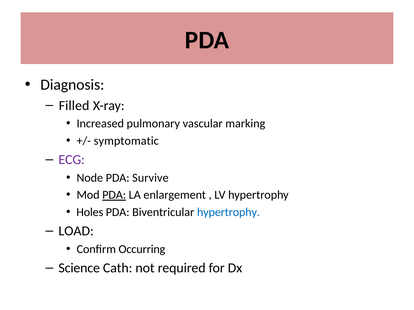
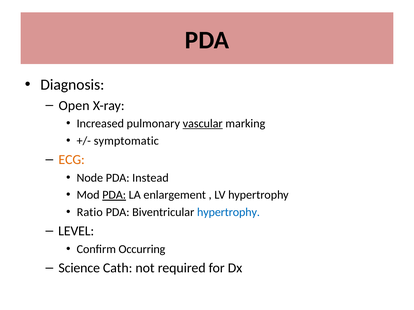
Filled: Filled -> Open
vascular underline: none -> present
ECG colour: purple -> orange
Survive: Survive -> Instead
Holes: Holes -> Ratio
LOAD: LOAD -> LEVEL
